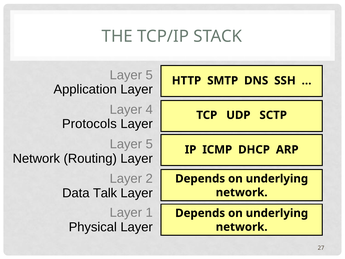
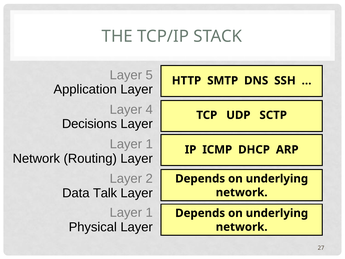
Protocols: Protocols -> Decisions
5 at (149, 144): 5 -> 1
